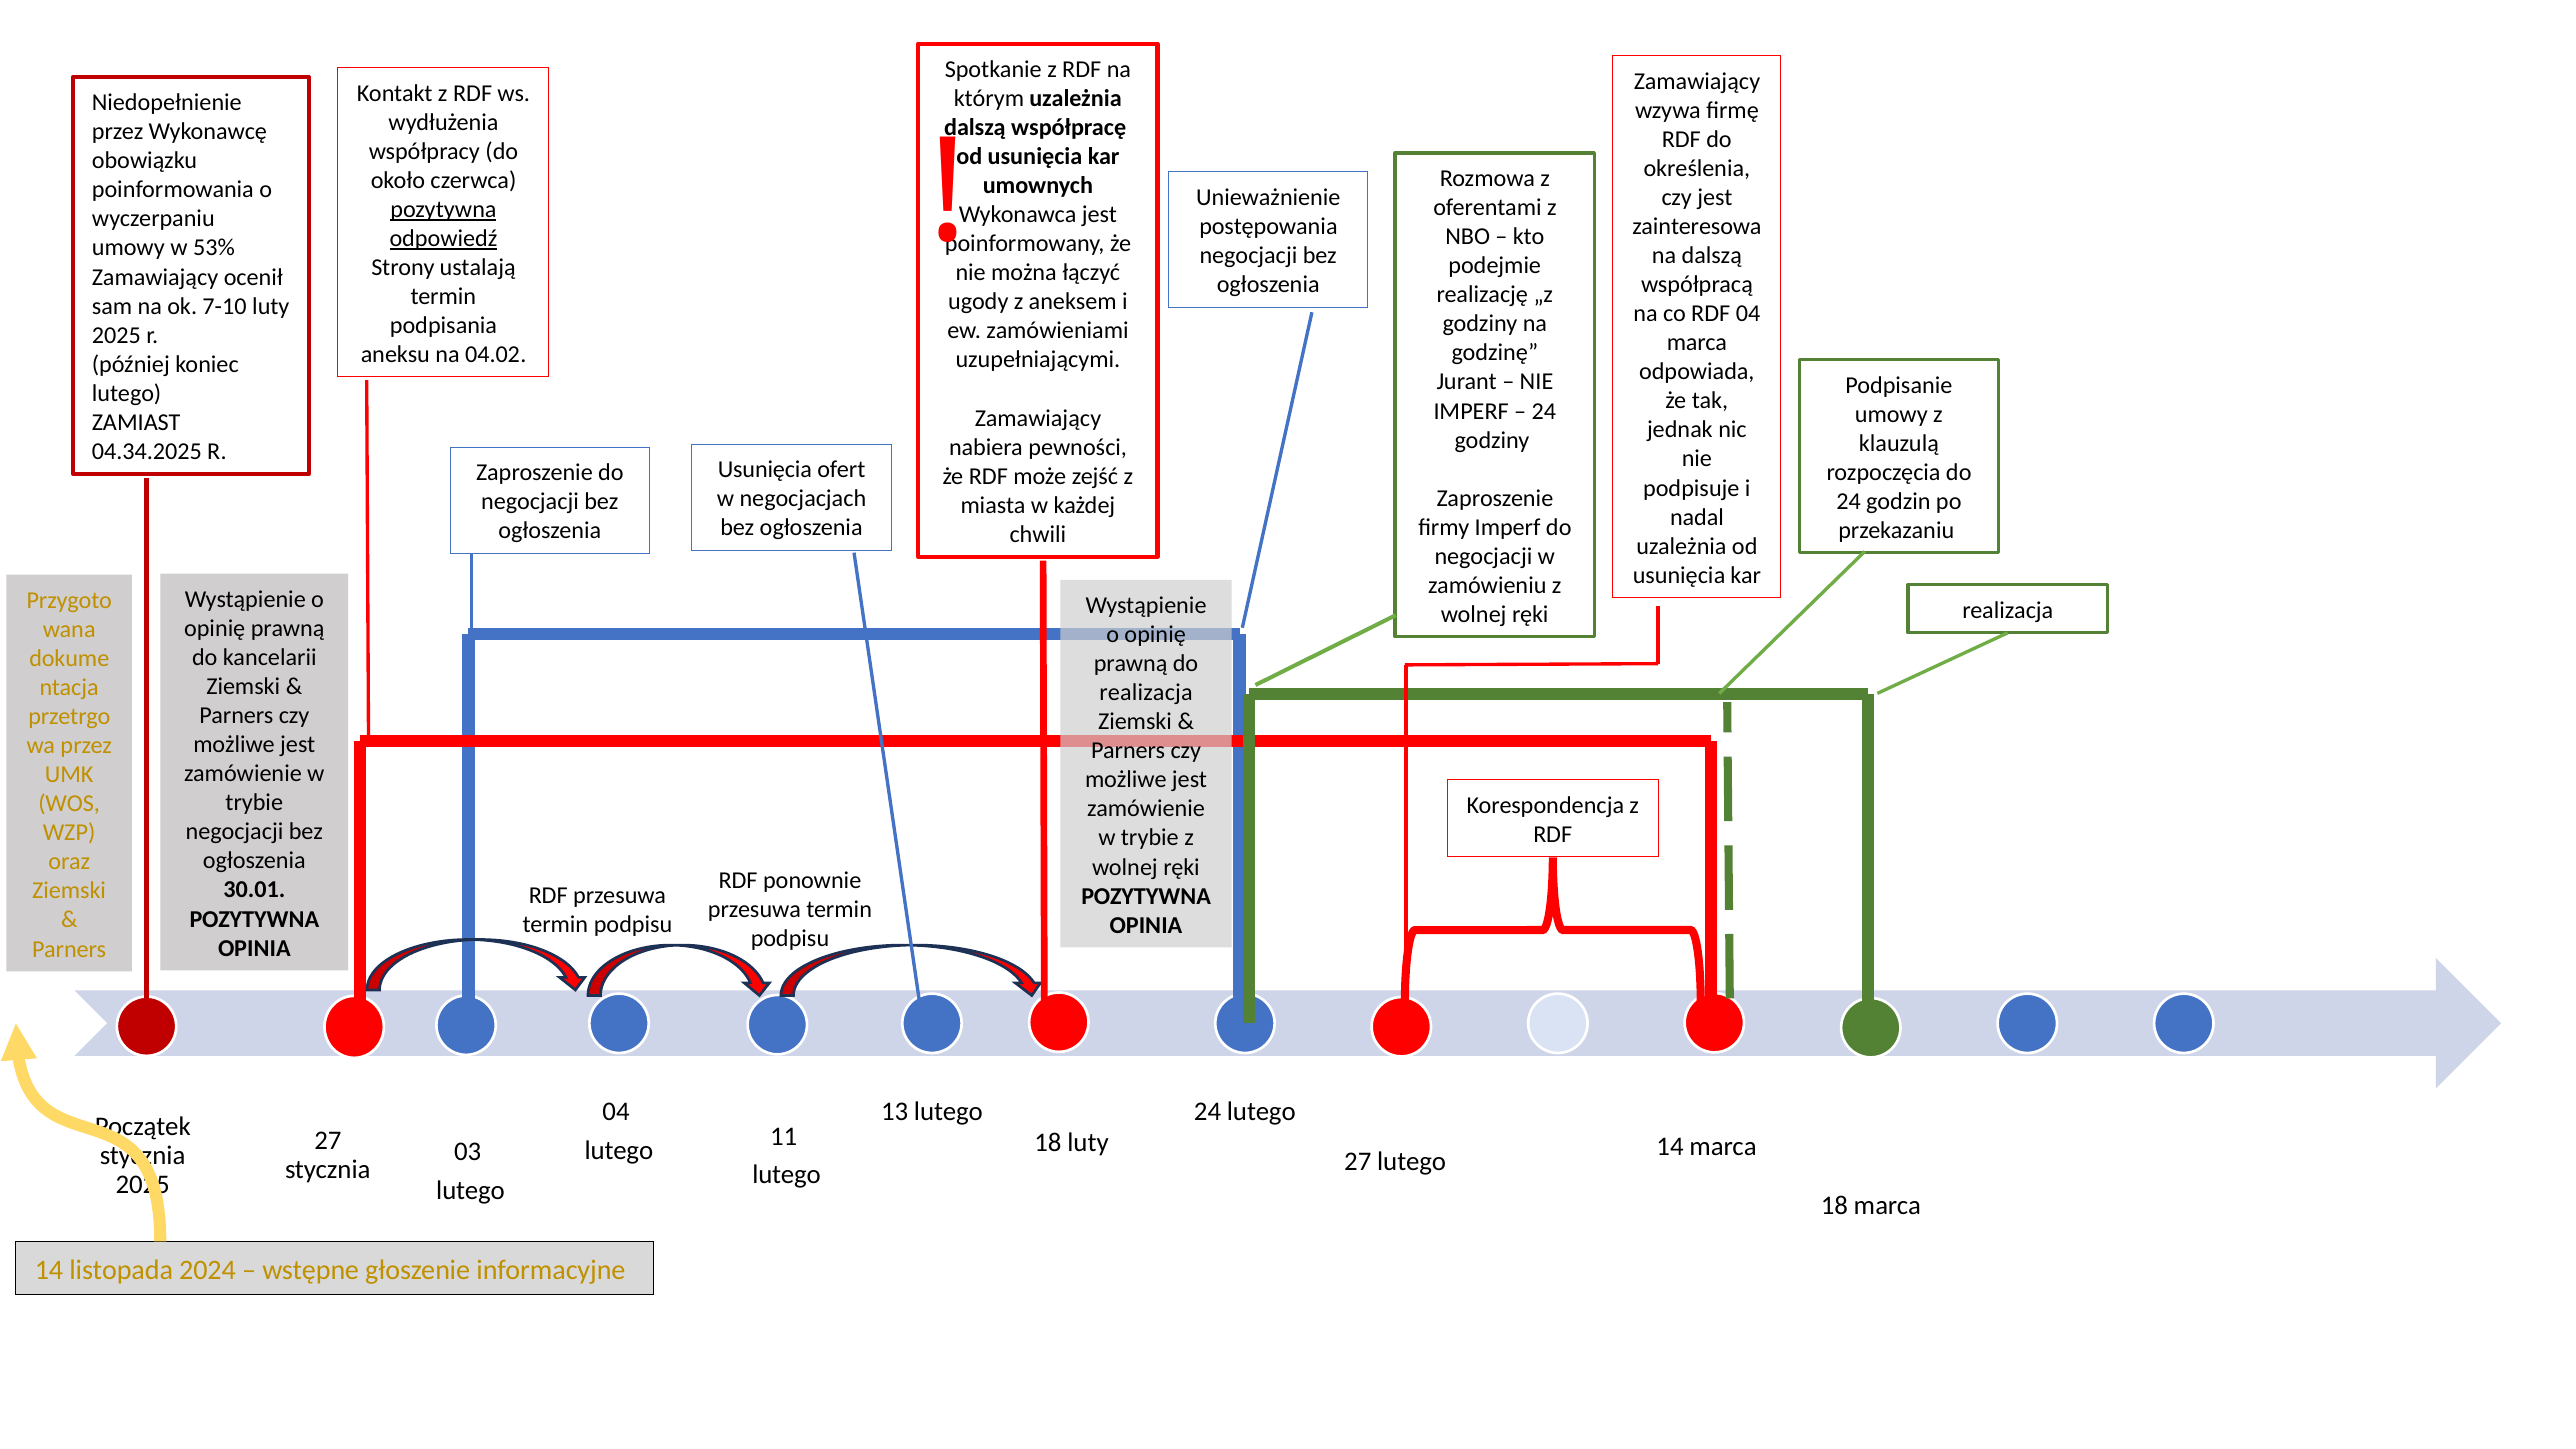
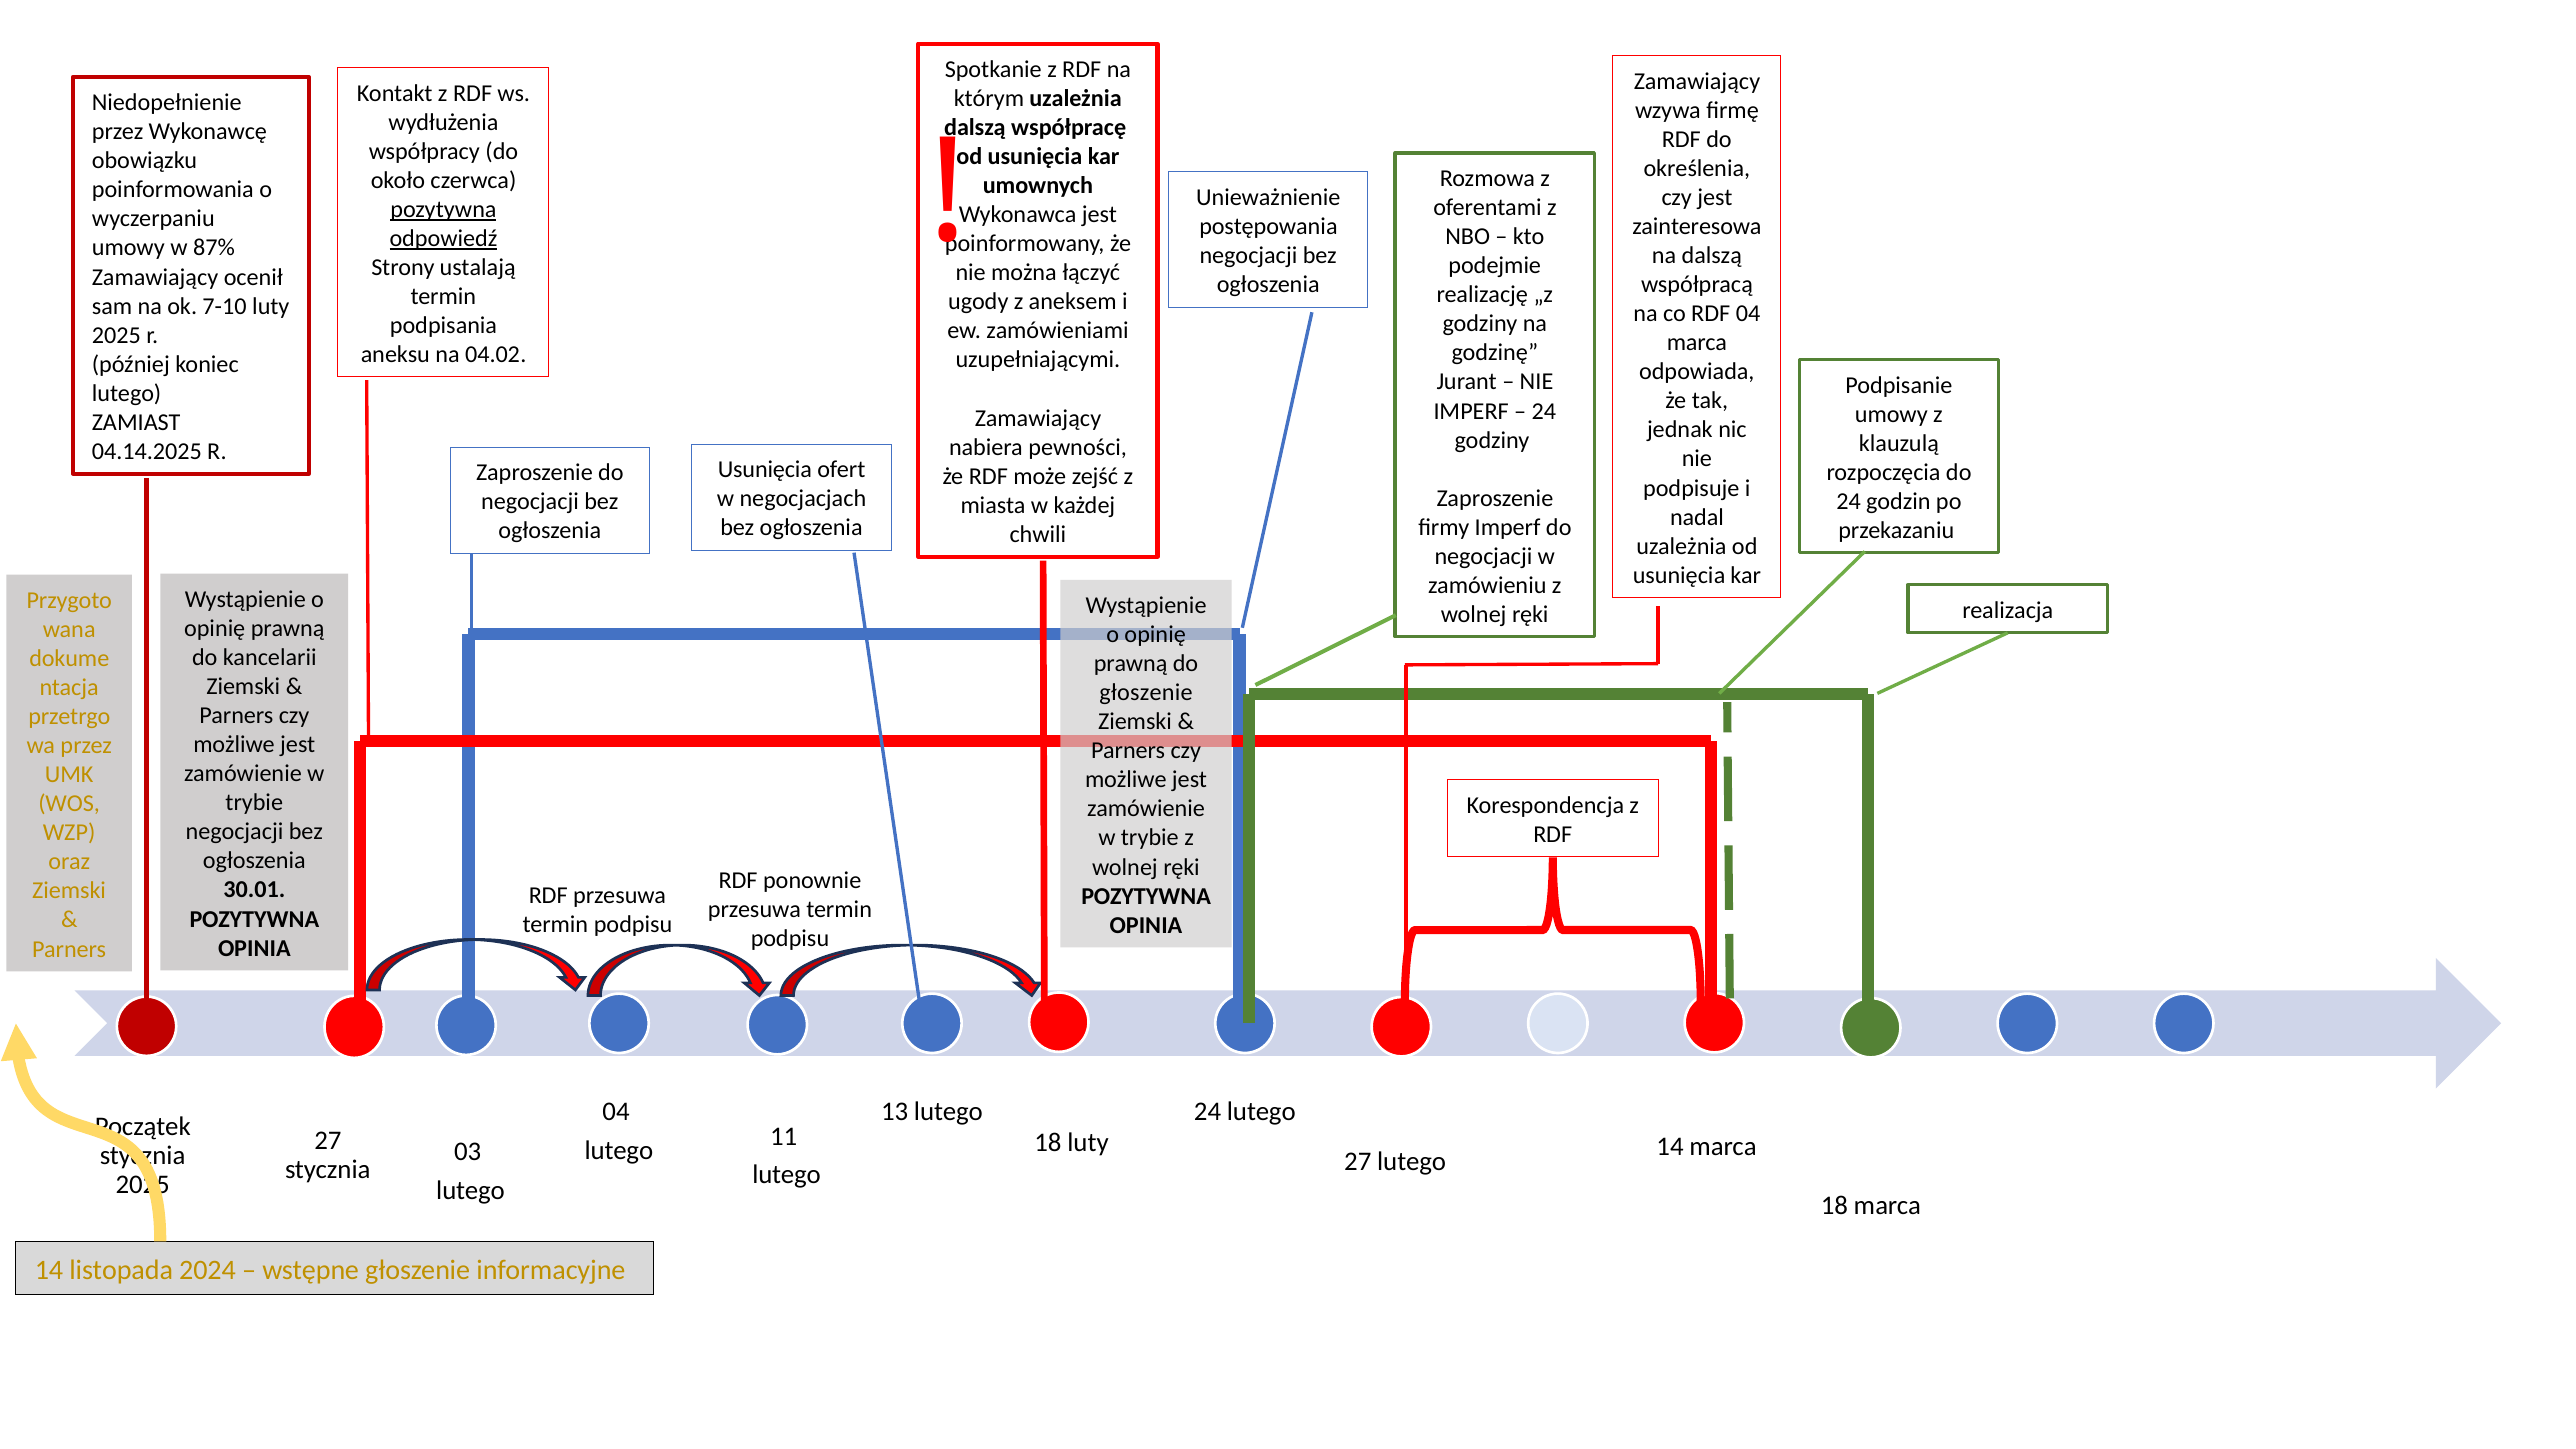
53%: 53% -> 87%
04.34.2025: 04.34.2025 -> 04.14.2025
realizacja at (1146, 693): realizacja -> głoszenie
